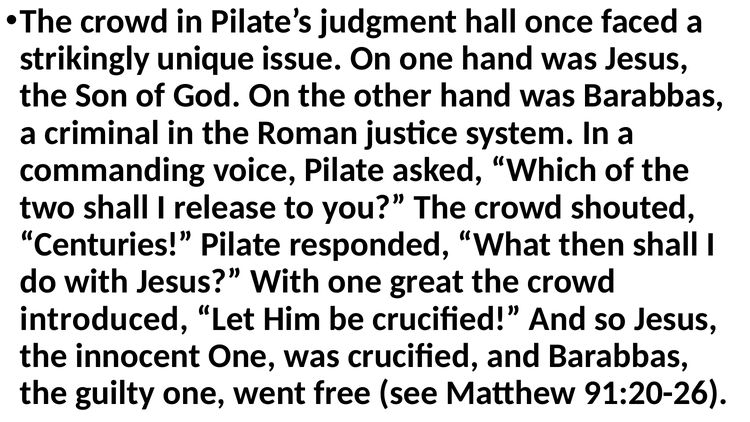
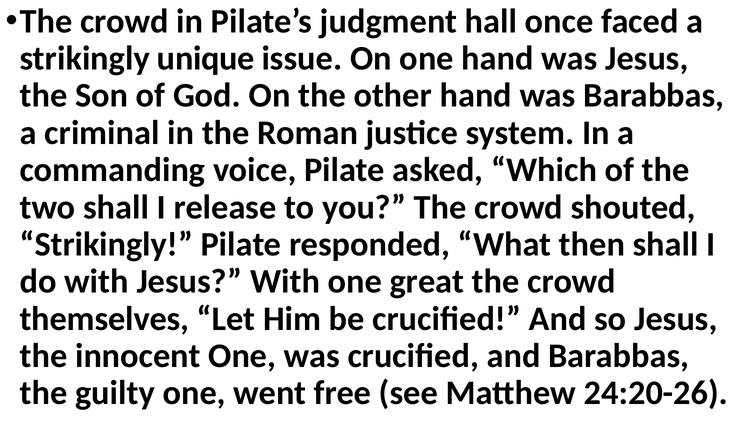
Centuries at (106, 244): Centuries -> Strikingly
introduced: introduced -> themselves
91:20-26: 91:20-26 -> 24:20-26
